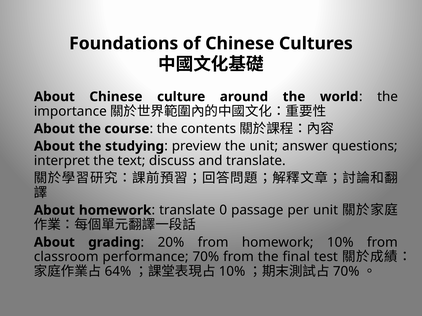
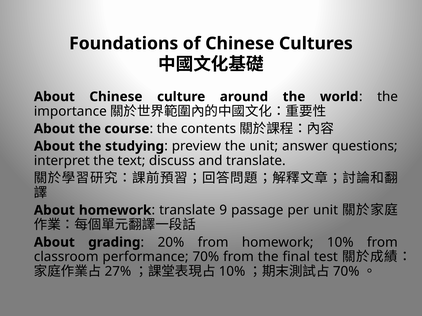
0: 0 -> 9
64%: 64% -> 27%
